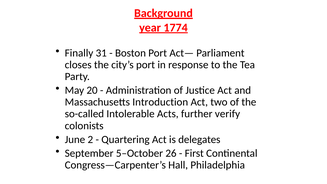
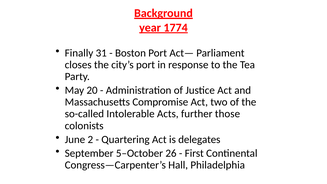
Introduction: Introduction -> Compromise
verify: verify -> those
